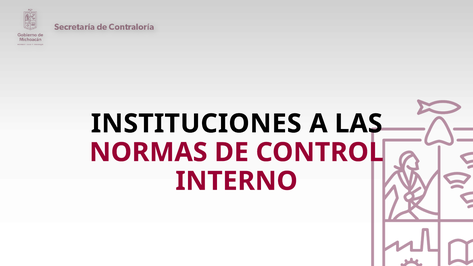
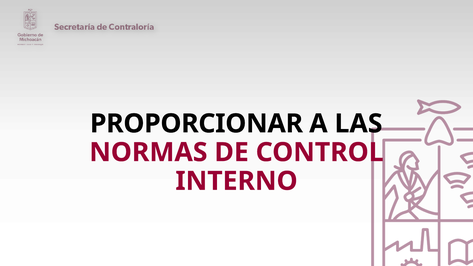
INSTITUCIONES: INSTITUCIONES -> PROPORCIONAR
